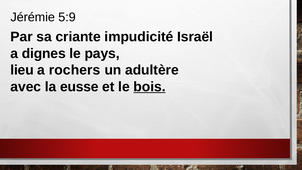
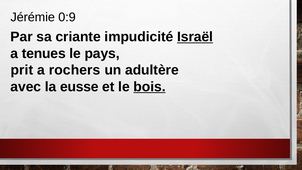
5:9: 5:9 -> 0:9
Israël underline: none -> present
dignes: dignes -> tenues
lieu: lieu -> prit
